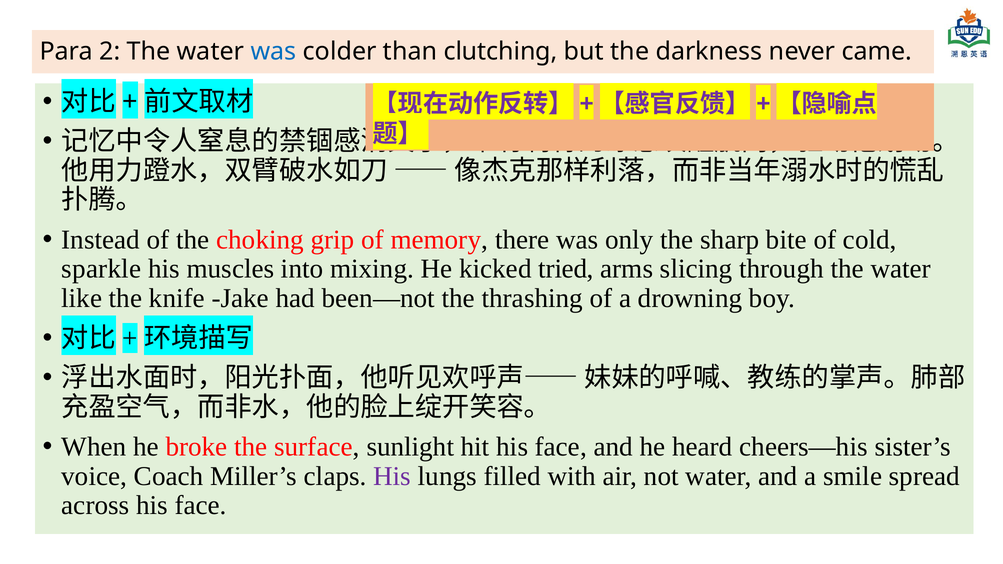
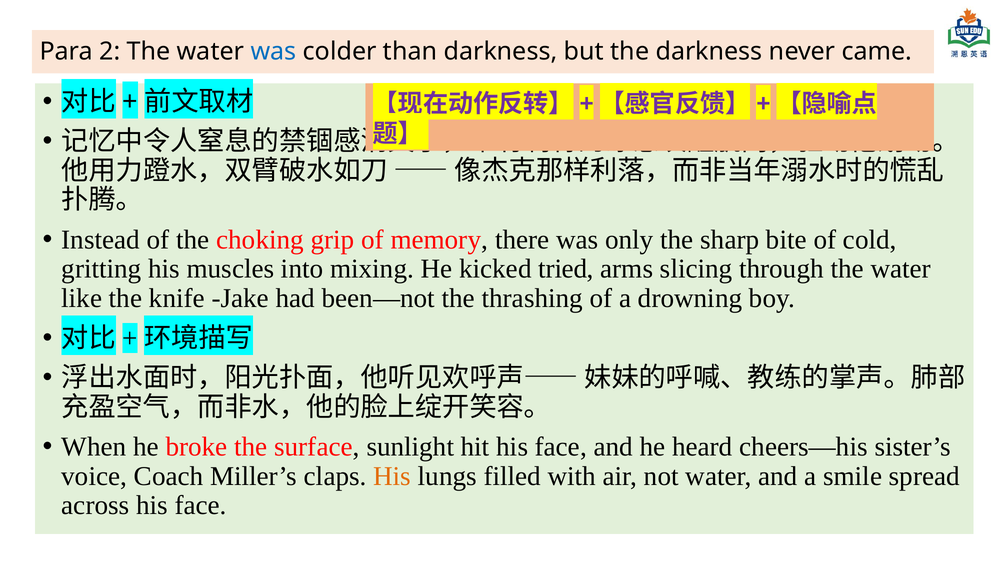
than clutching: clutching -> darkness
sparkle: sparkle -> gritting
His at (392, 476) colour: purple -> orange
